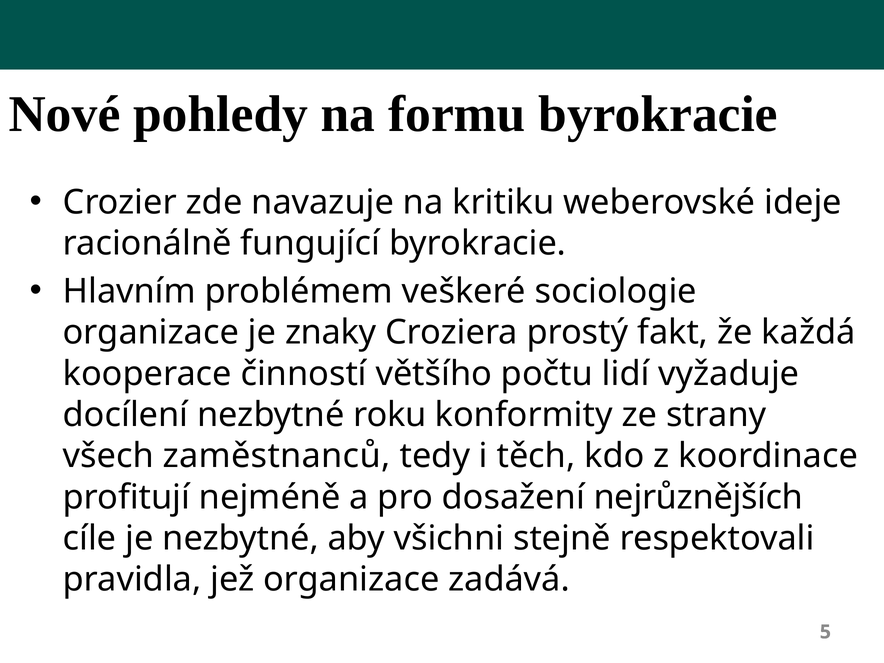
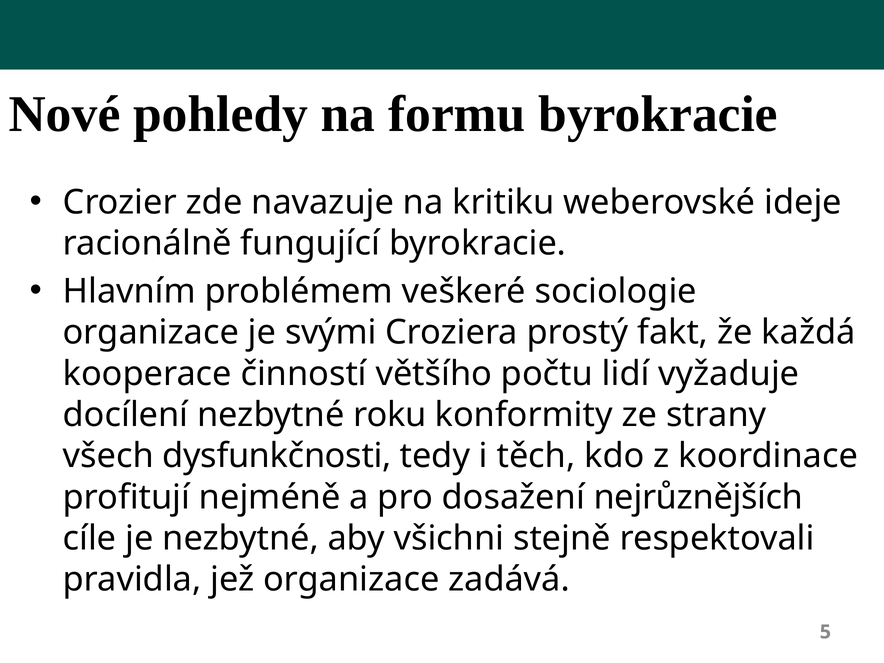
znaky: znaky -> svými
zaměstnanců: zaměstnanců -> dysfunkčnosti
